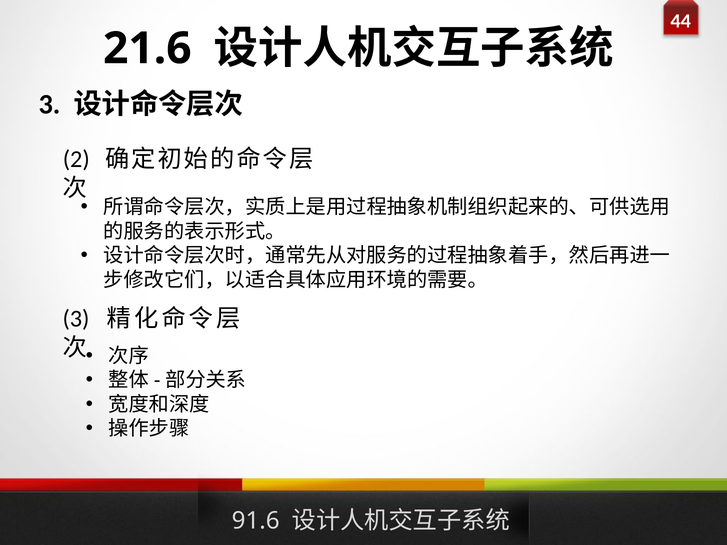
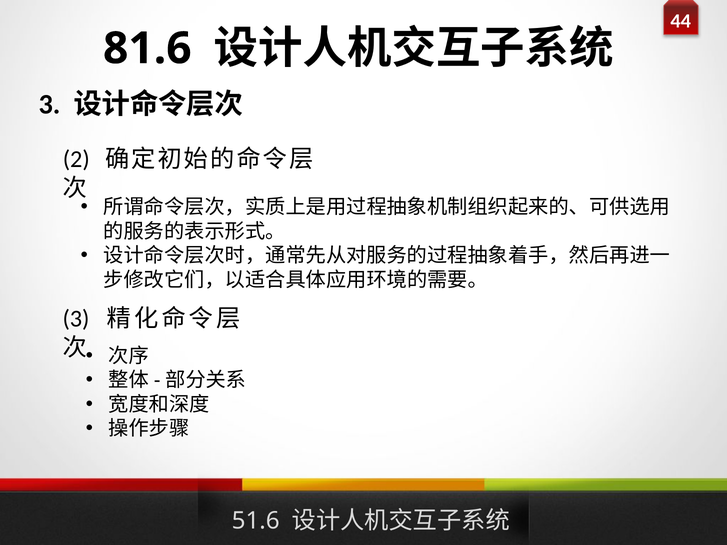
21.6: 21.6 -> 81.6
91.6: 91.6 -> 51.6
